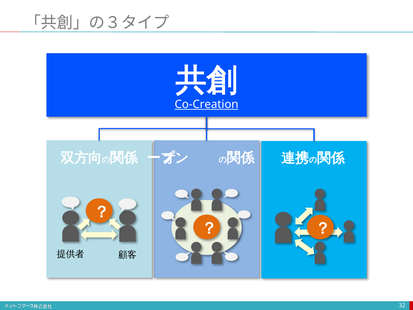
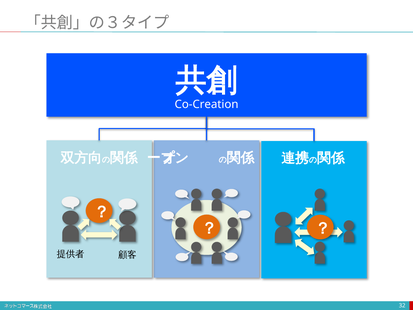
Co-Creation underline: present -> none
